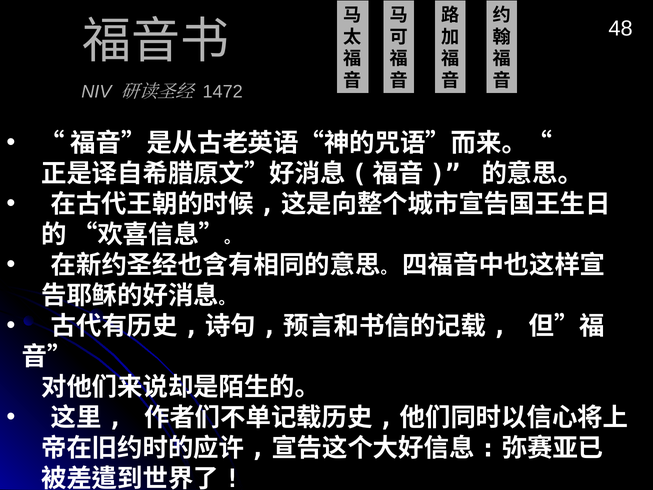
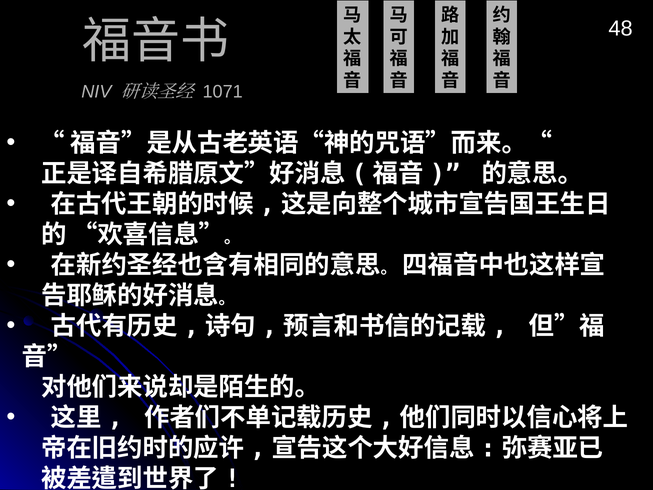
1472: 1472 -> 1071
